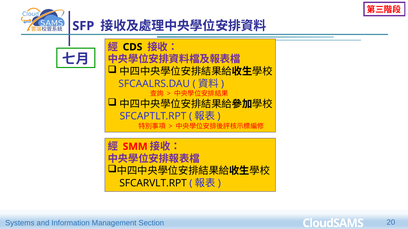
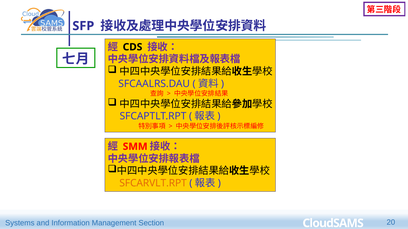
SFCARVLT.RPT colour: black -> orange
